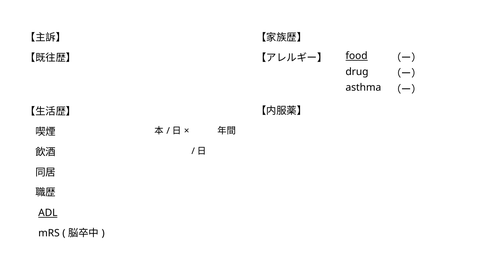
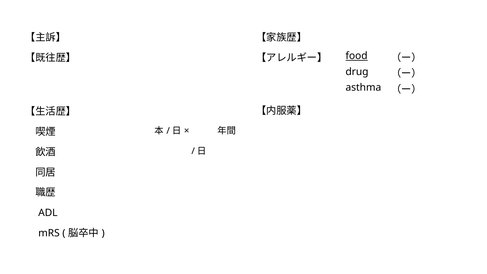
ADL underline: present -> none
